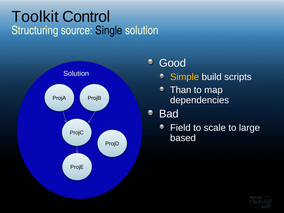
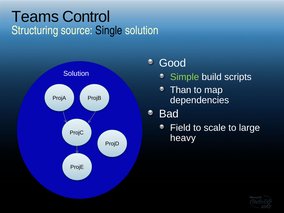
Toolkit: Toolkit -> Teams
Simple colour: yellow -> light green
based: based -> heavy
